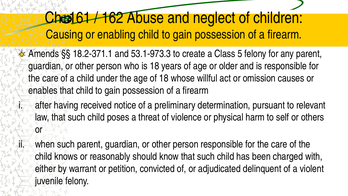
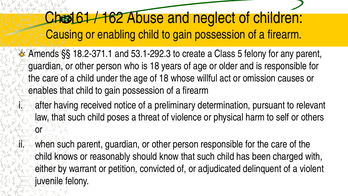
53.1-973.3: 53.1-973.3 -> 53.1-292.3
